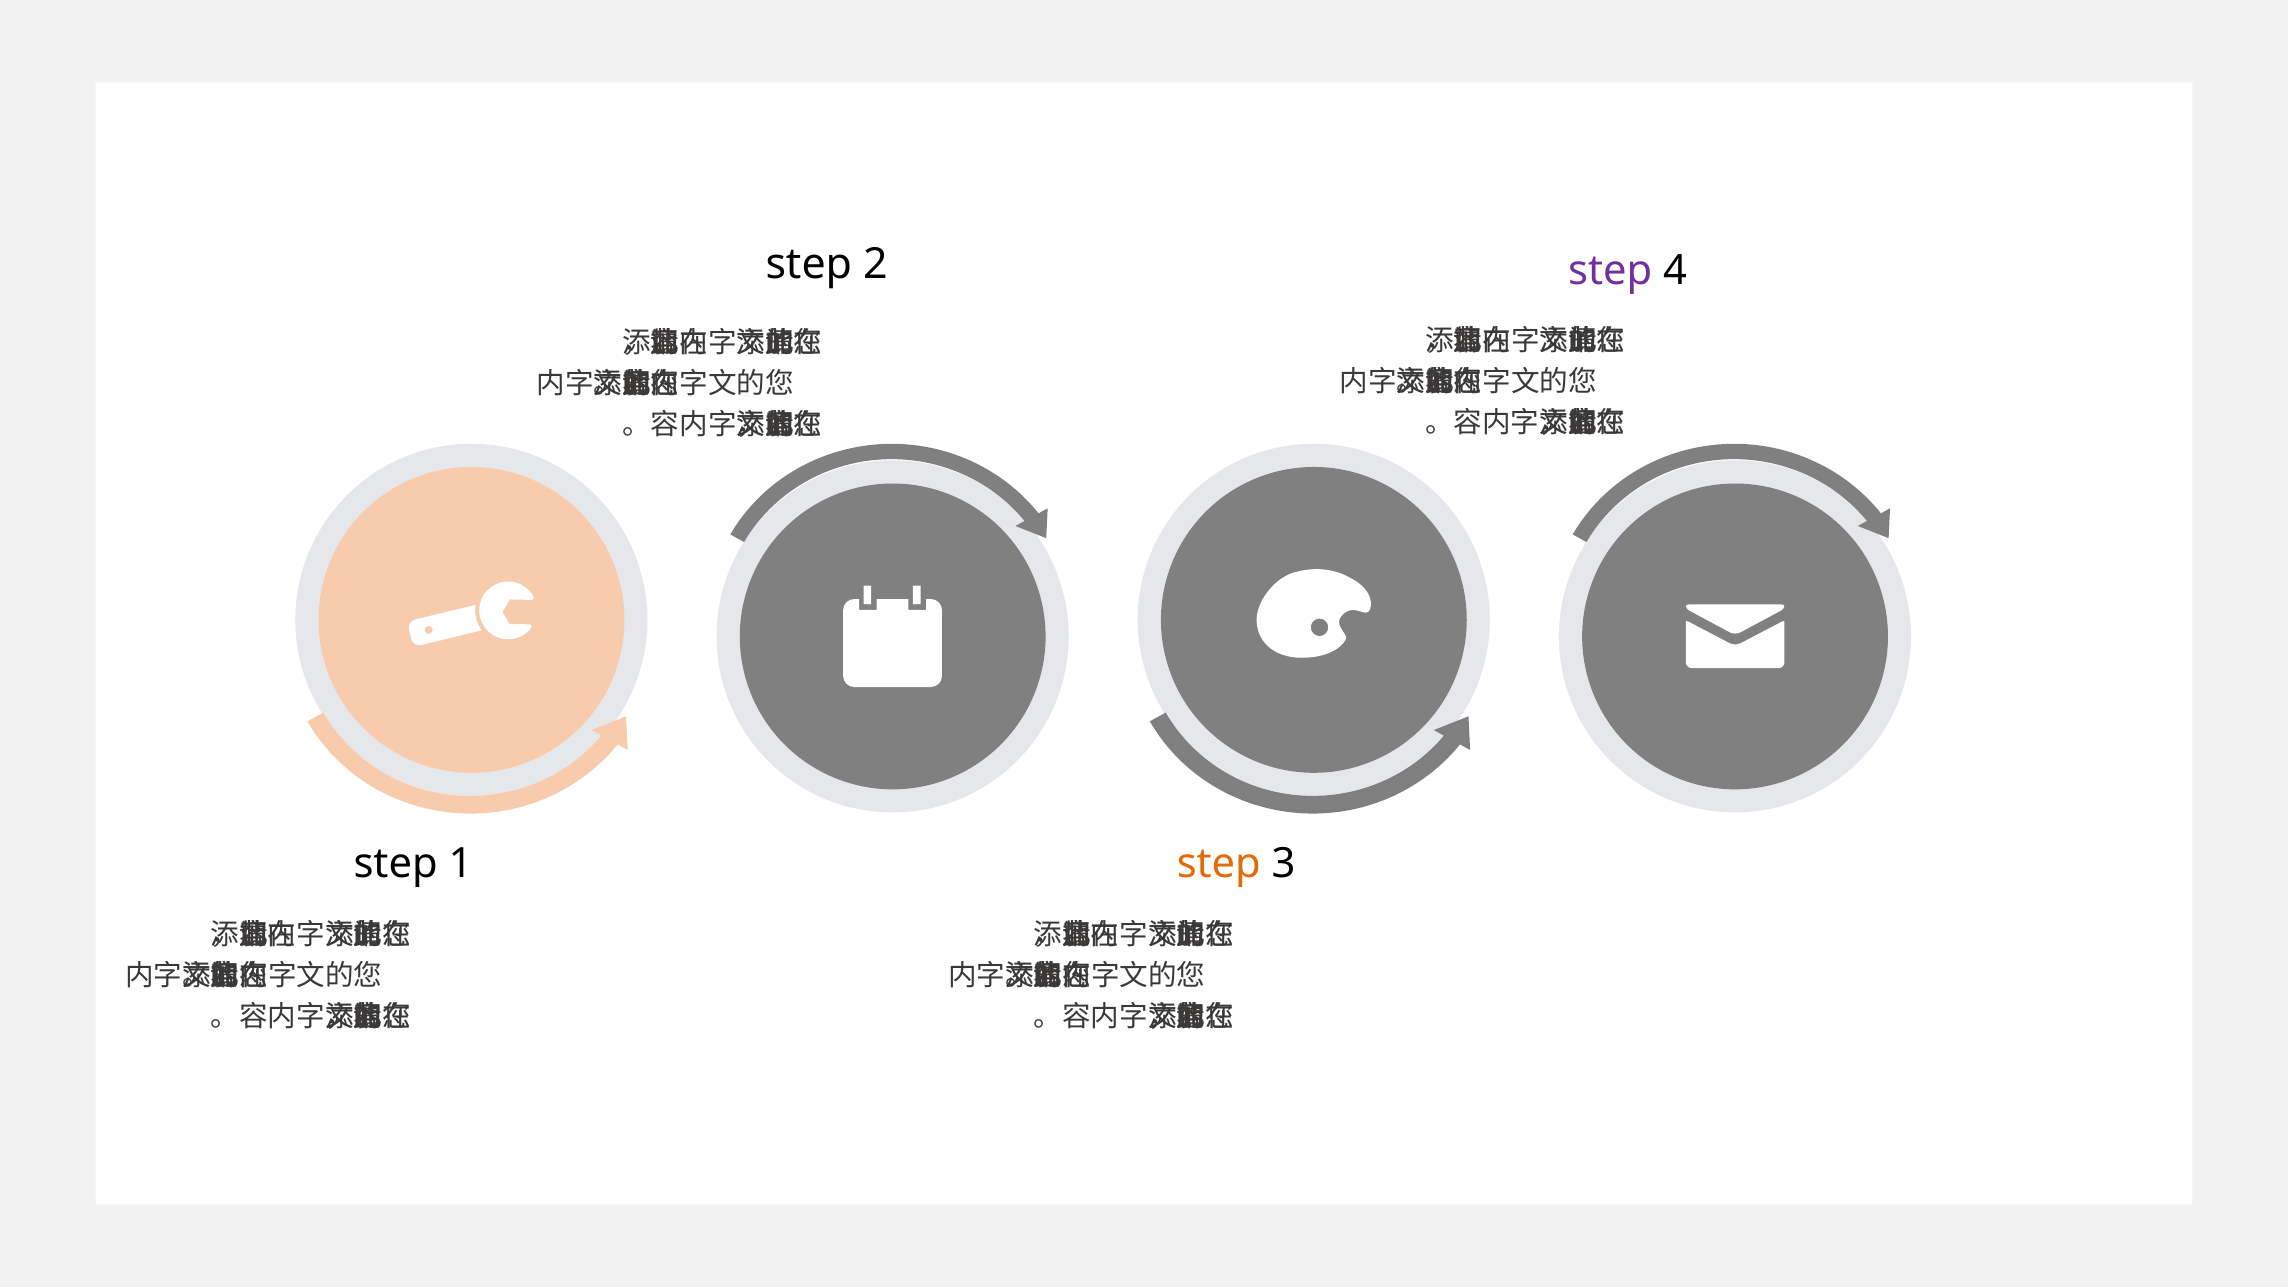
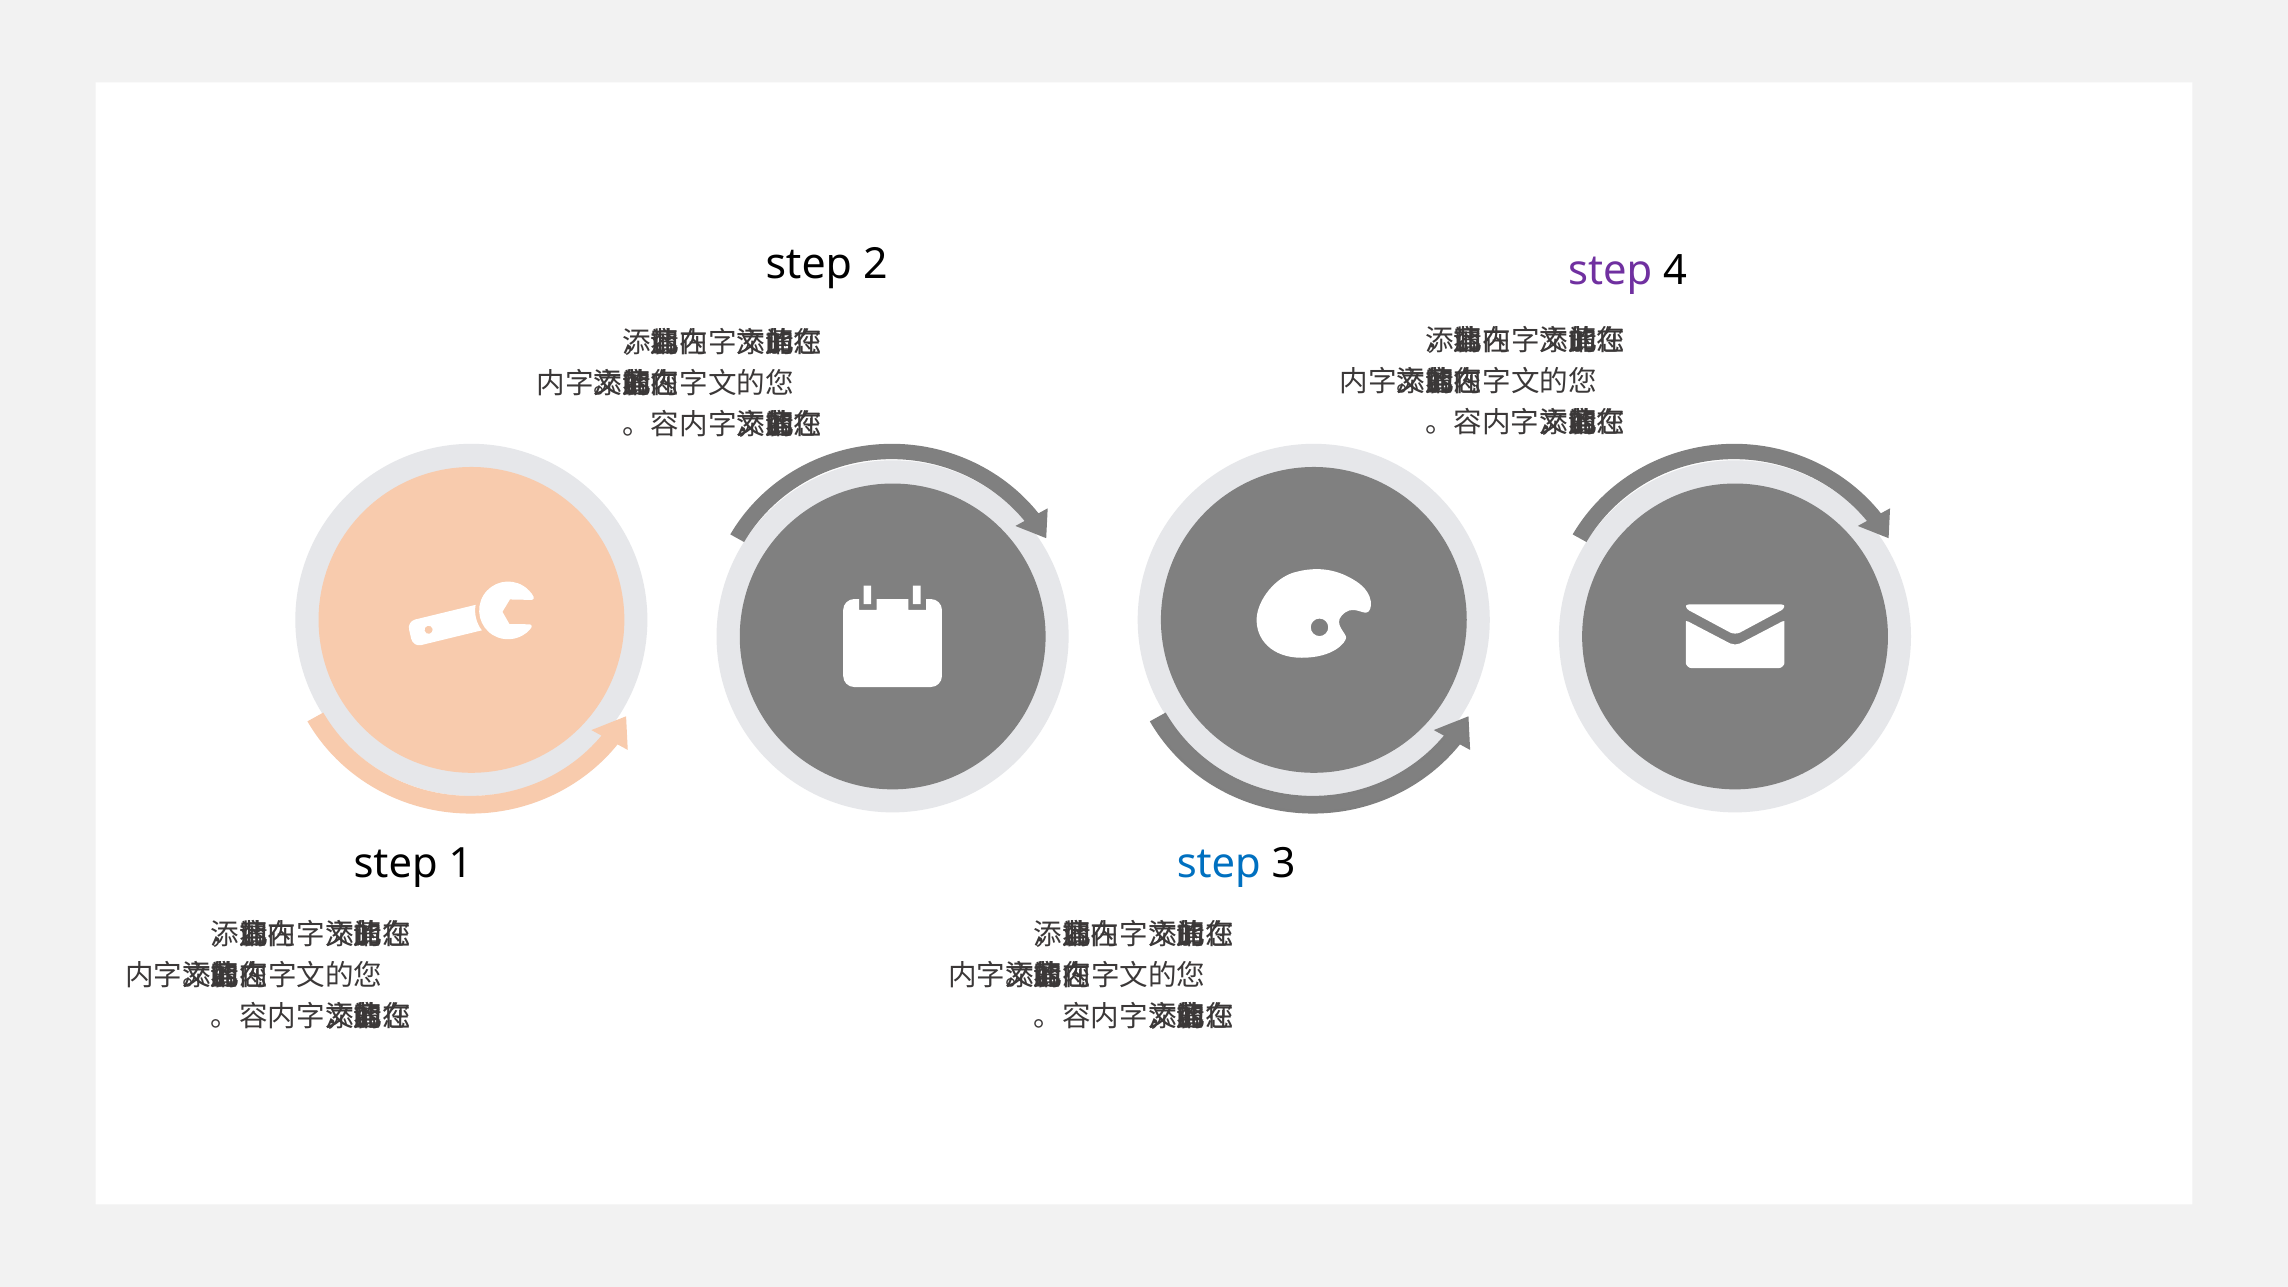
step at (1219, 864) colour: orange -> blue
